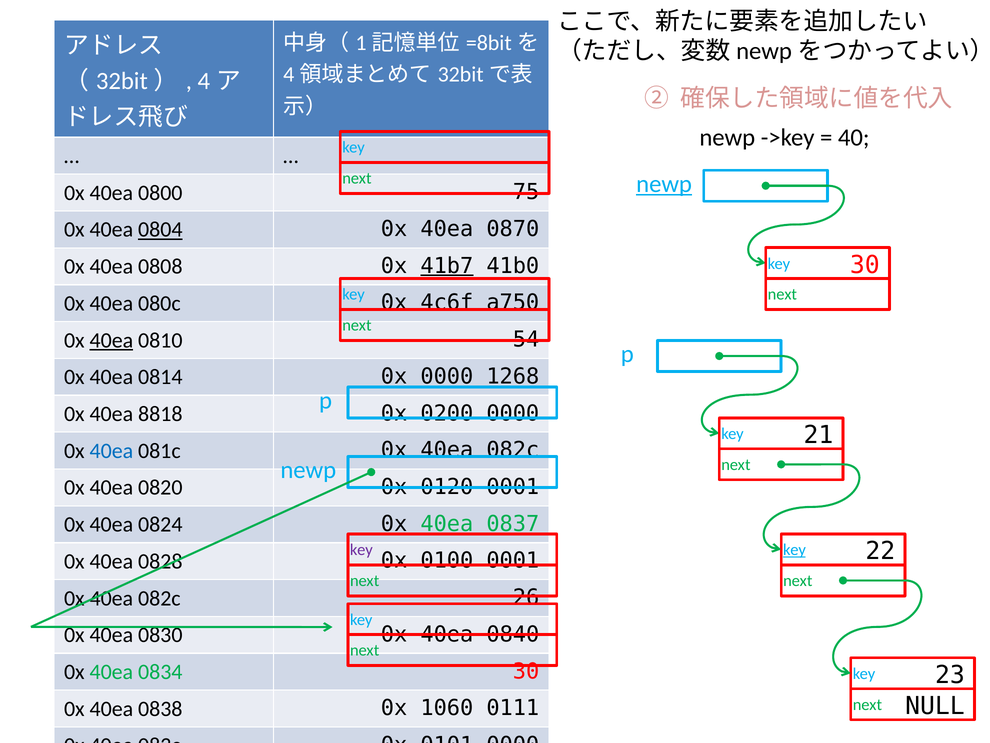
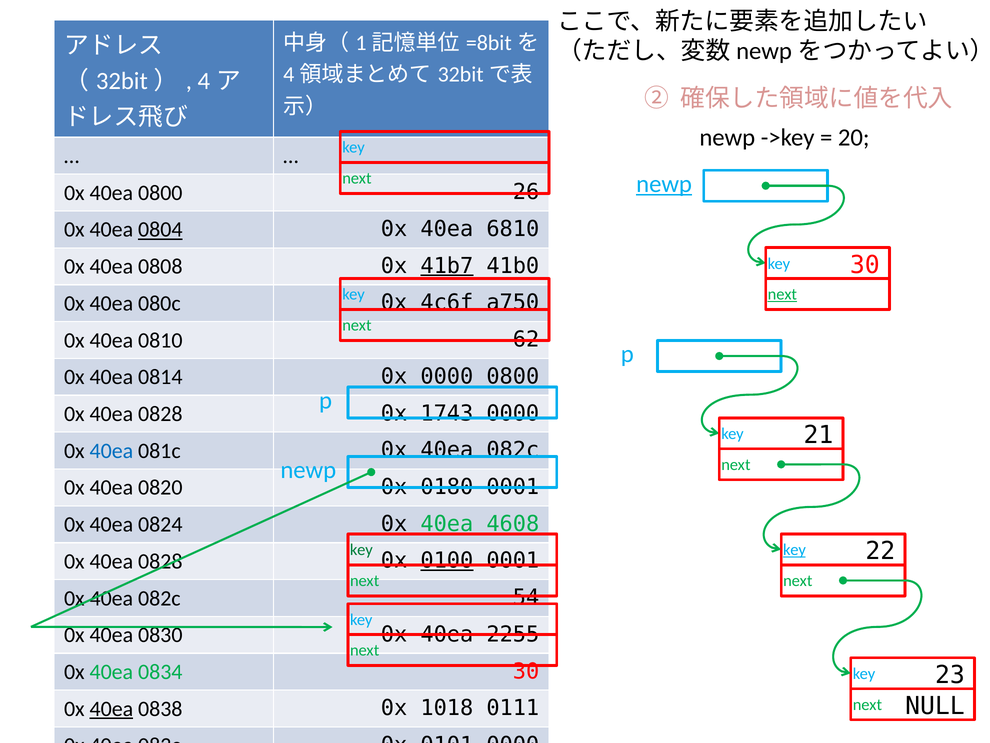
40: 40 -> 20
75: 75 -> 26
0870: 0870 -> 6810
next at (782, 294) underline: none -> present
40ea at (111, 340) underline: present -> none
54: 54 -> 62
0000 1268: 1268 -> 0800
8818 at (160, 414): 8818 -> 0828
0200: 0200 -> 1743
0120: 0120 -> 0180
0837: 0837 -> 4608
key at (361, 550) colour: purple -> green
0100 underline: none -> present
26: 26 -> 54
0840: 0840 -> 2255
40ea at (111, 708) underline: none -> present
1060: 1060 -> 1018
